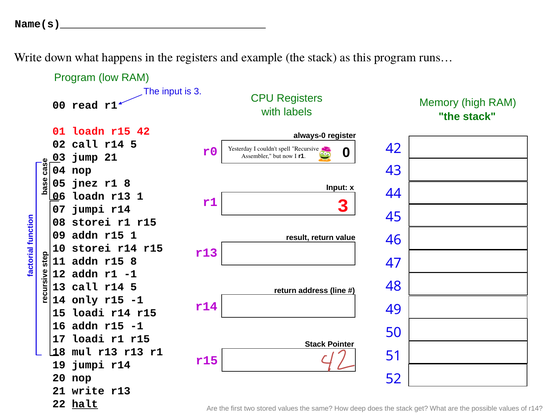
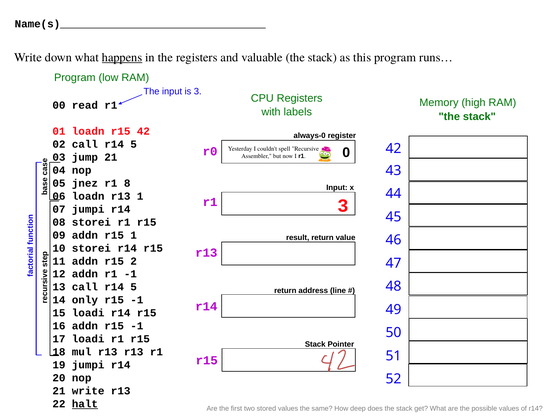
happens underline: none -> present
example: example -> valuable
r15 8: 8 -> 2
